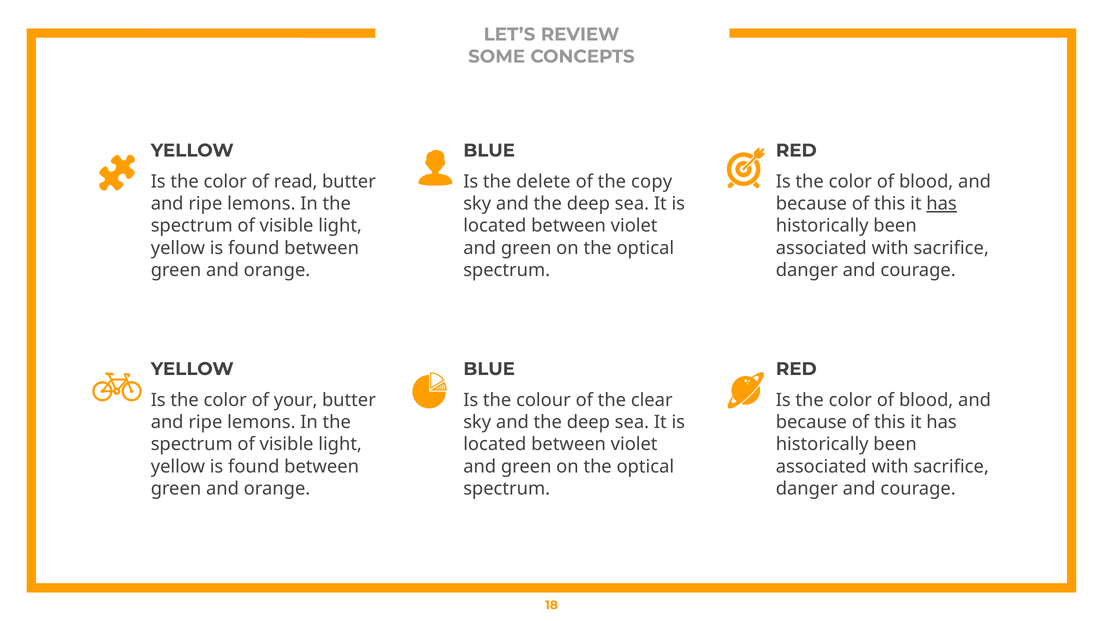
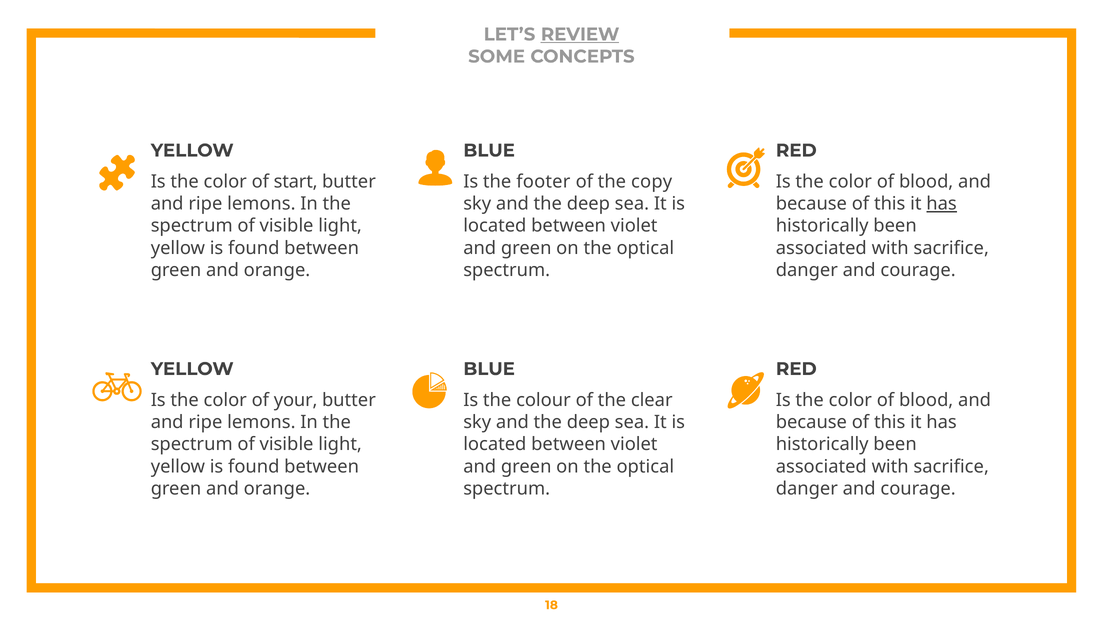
REVIEW underline: none -> present
read: read -> start
delete: delete -> footer
